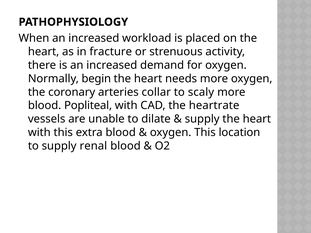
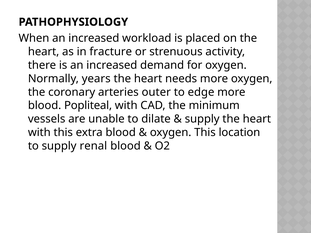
begin: begin -> years
collar: collar -> outer
scaly: scaly -> edge
heartrate: heartrate -> minimum
